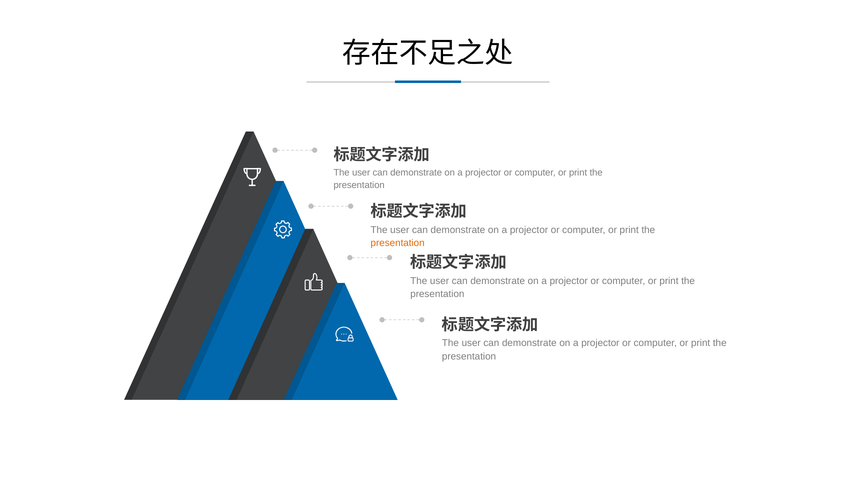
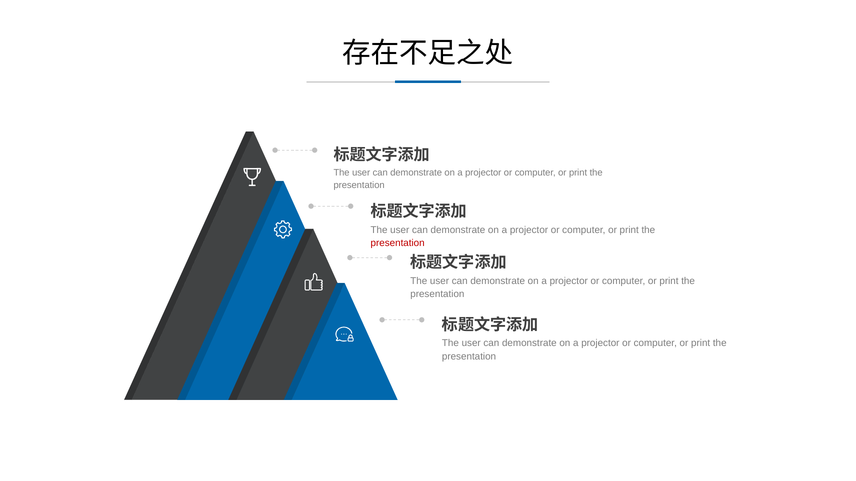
presentation at (398, 243) colour: orange -> red
